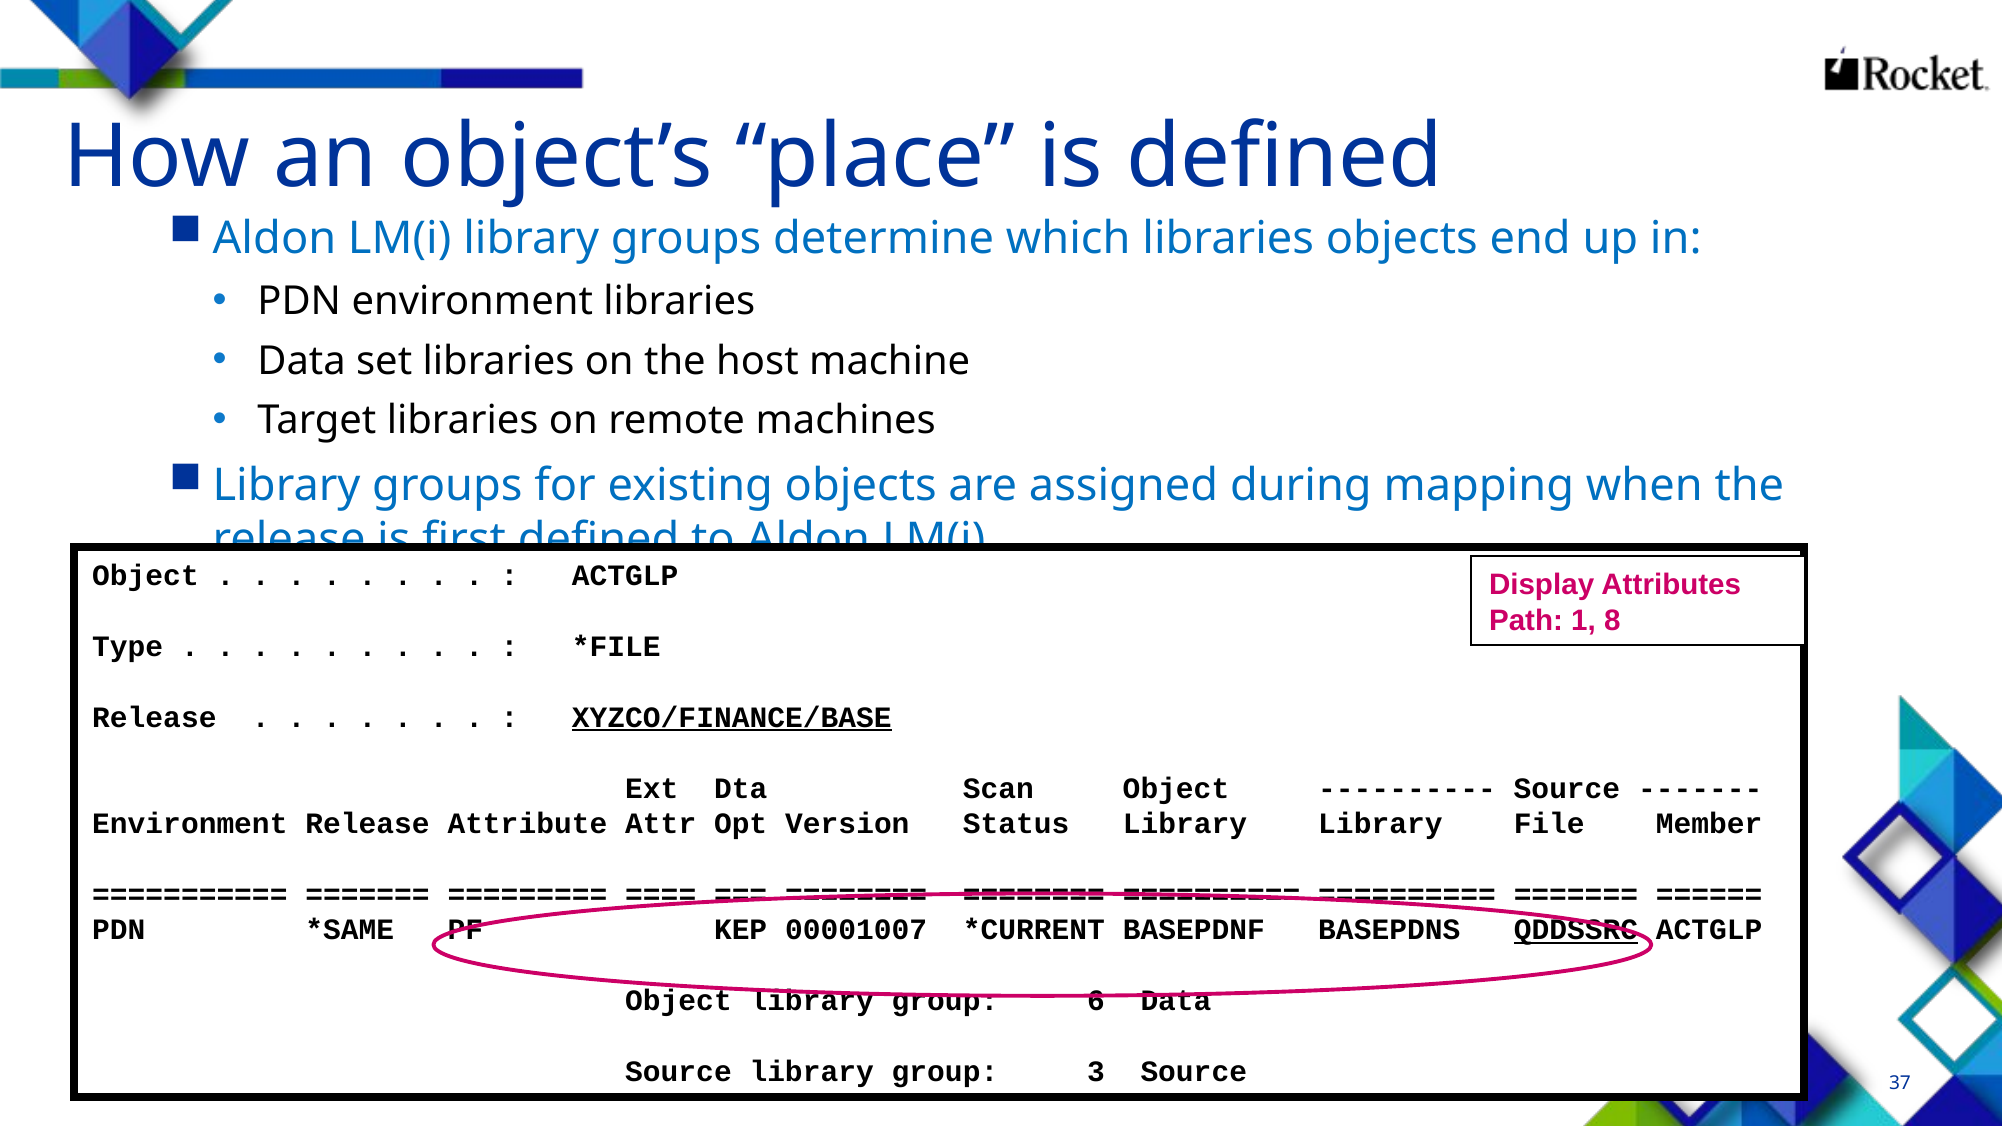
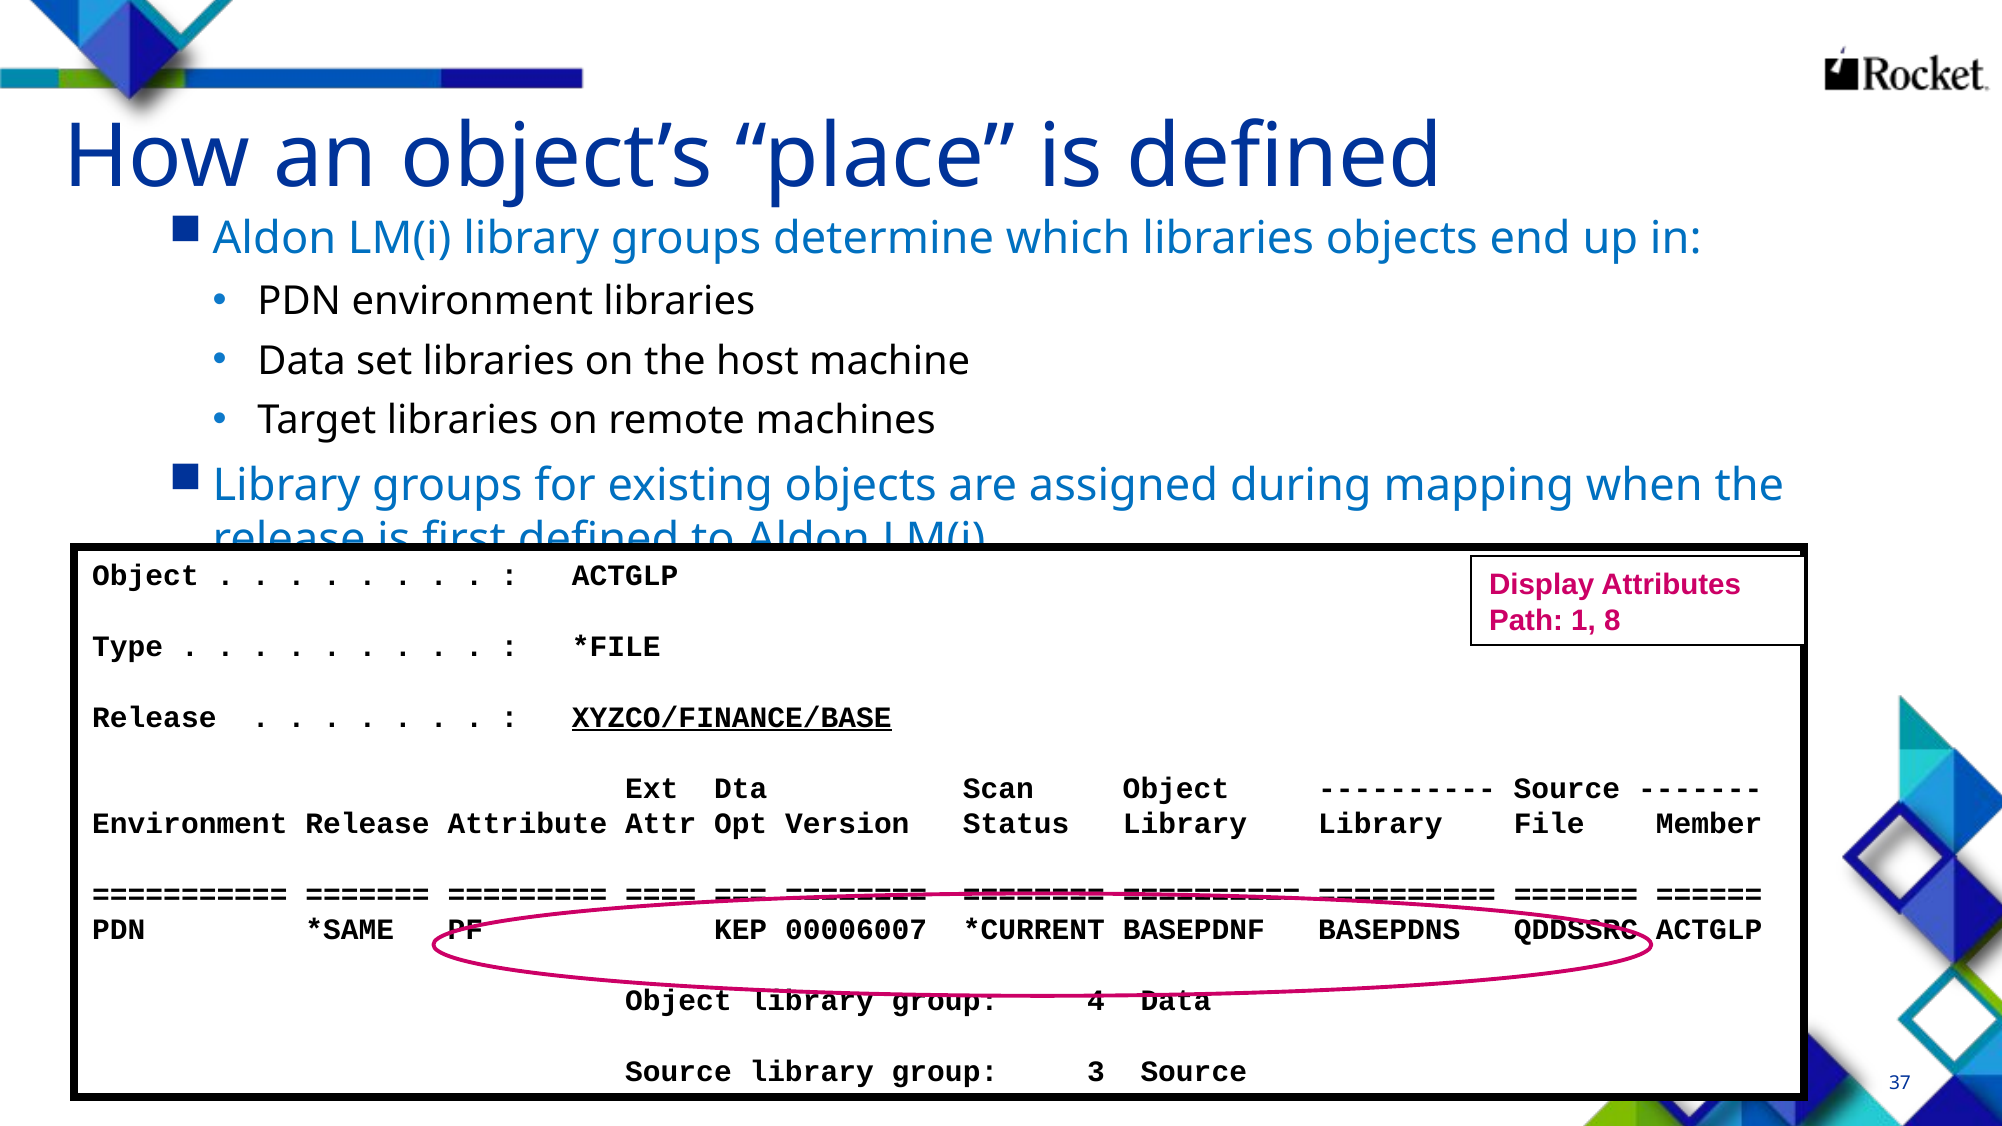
00001007: 00001007 -> 00006007
QDDSSRC underline: present -> none
6: 6 -> 4
